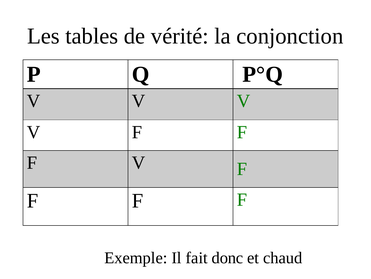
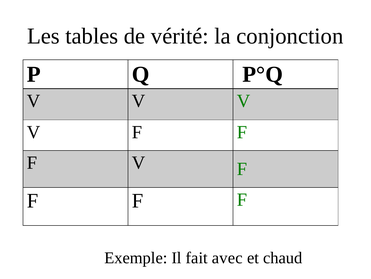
donc: donc -> avec
